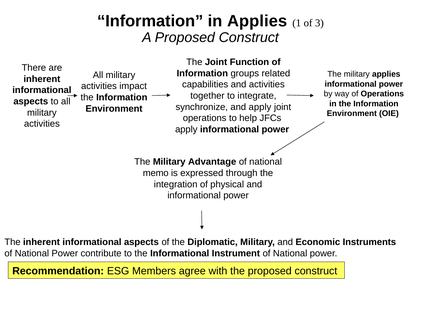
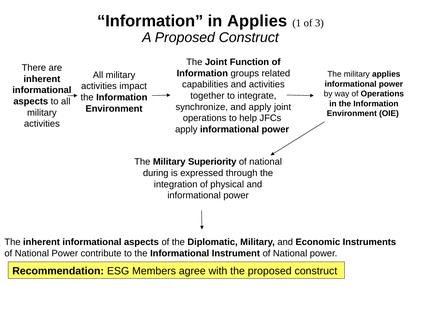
Advantage: Advantage -> Superiority
memo: memo -> during
